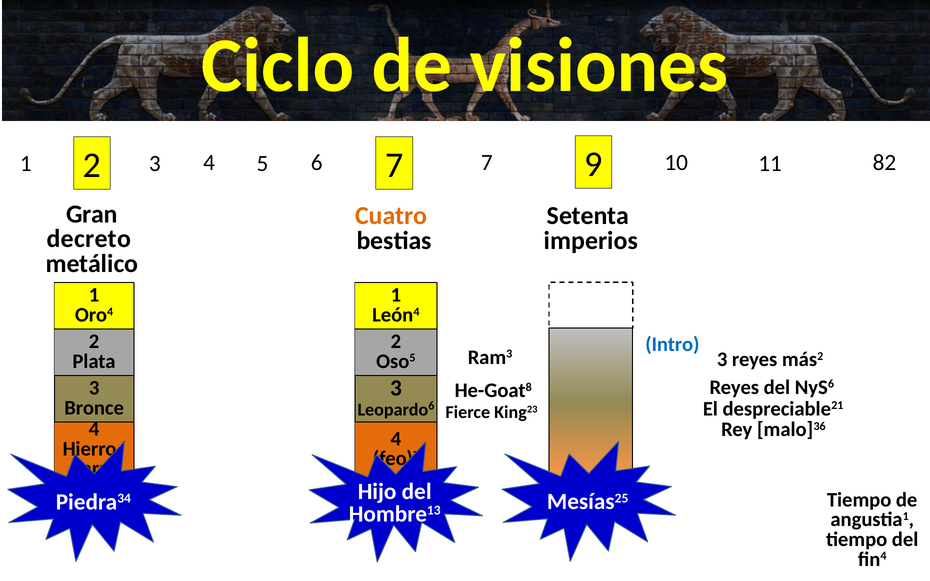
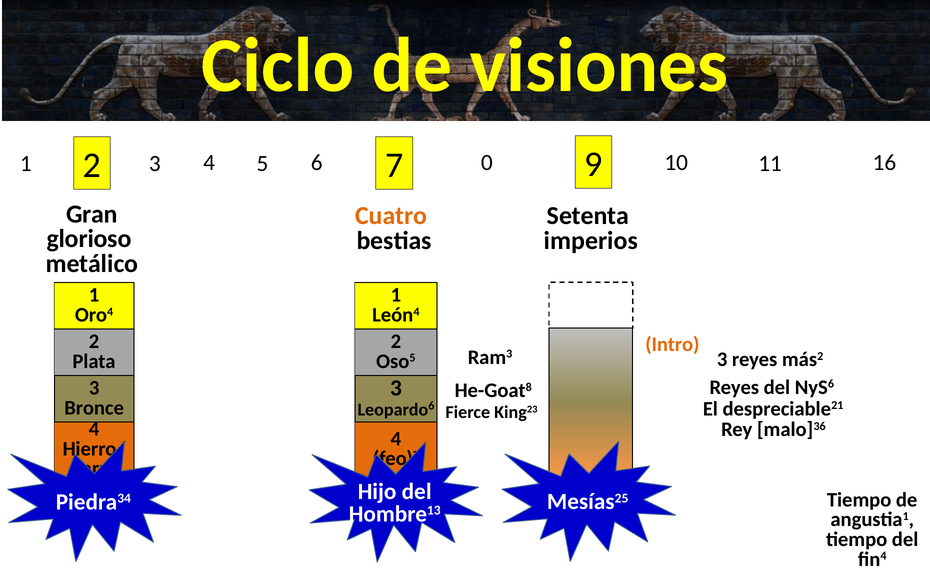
7 7: 7 -> 0
82: 82 -> 16
decreto: decreto -> glorioso
Intro colour: blue -> orange
